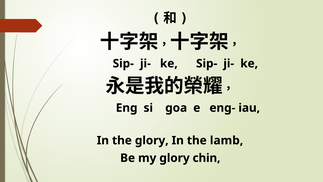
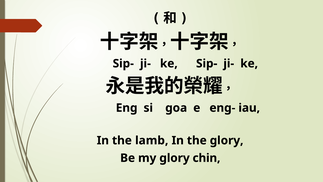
the glory: glory -> lamb
the lamb: lamb -> glory
